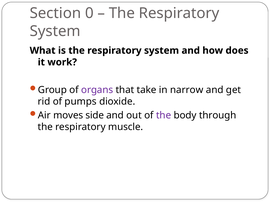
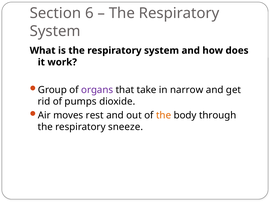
0: 0 -> 6
side: side -> rest
the at (164, 116) colour: purple -> orange
muscle: muscle -> sneeze
